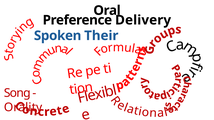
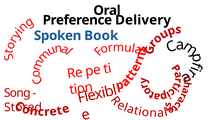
Their: Their -> Book
Orality: Orality -> Stored
